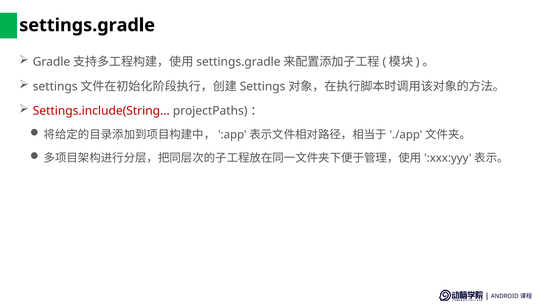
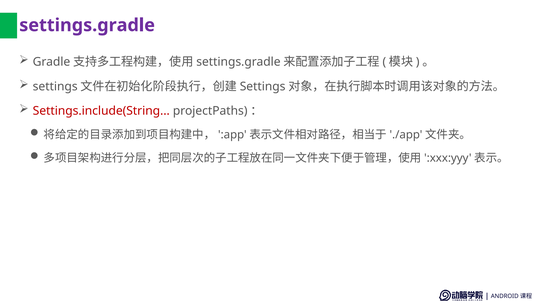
settings.gradle at (87, 25) colour: black -> purple
